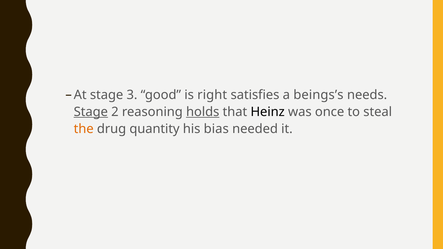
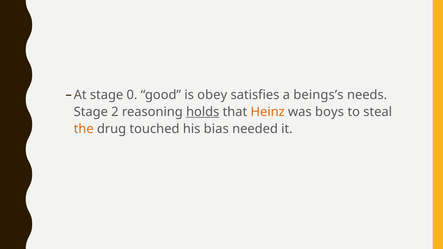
3: 3 -> 0
right: right -> obey
Stage at (91, 112) underline: present -> none
Heinz colour: black -> orange
once: once -> boys
quantity: quantity -> touched
